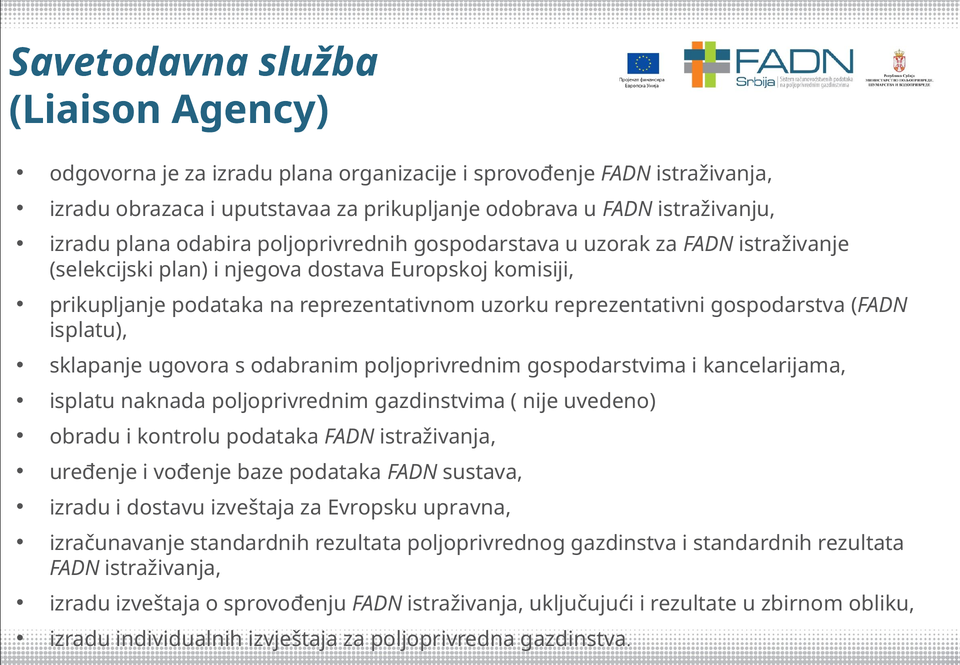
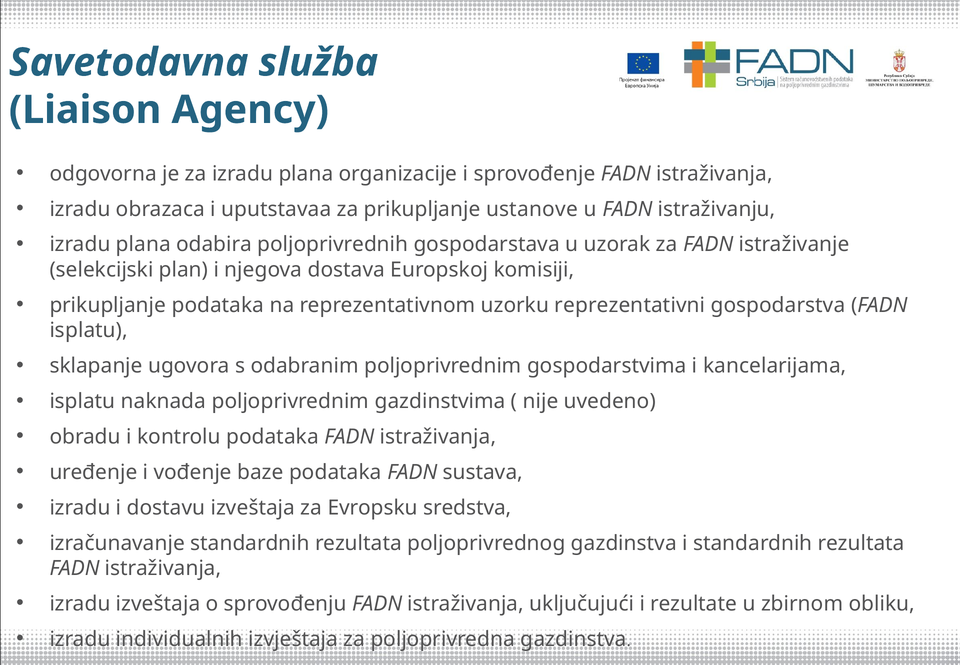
odobrava: odobrava -> ustanove
upravna: upravna -> sredstva
